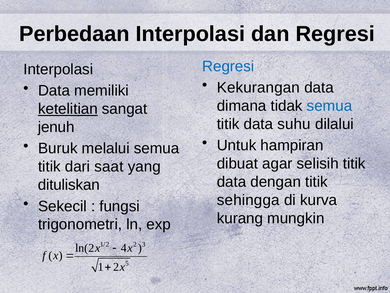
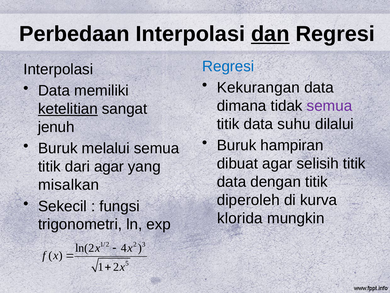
dan underline: none -> present
semua at (329, 106) colour: blue -> purple
Untuk at (237, 145): Untuk -> Buruk
dari saat: saat -> agar
dituliskan: dituliskan -> misalkan
sehingga: sehingga -> diperoleh
kurang: kurang -> klorida
